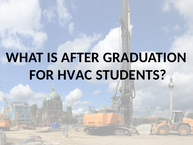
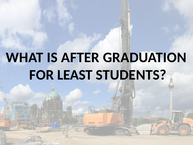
HVAC: HVAC -> LEAST
